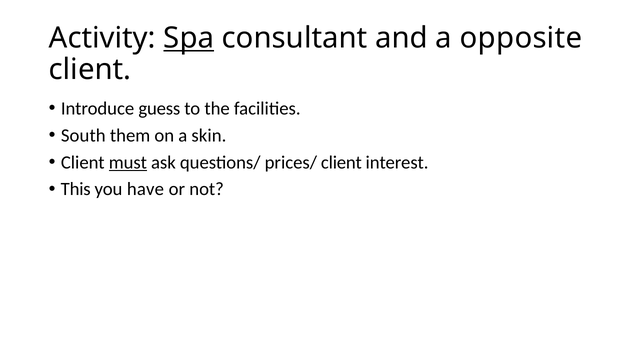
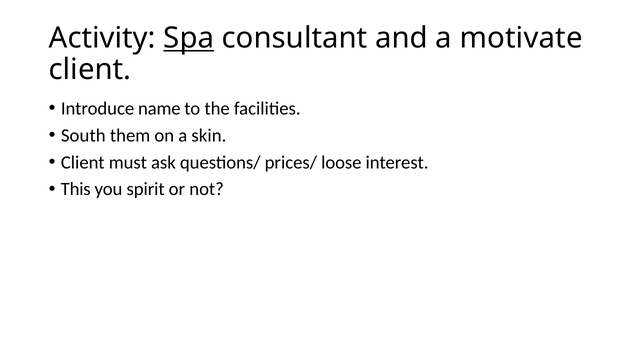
opposite: opposite -> motivate
guess: guess -> name
must underline: present -> none
prices/ client: client -> loose
have: have -> spirit
